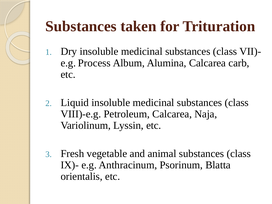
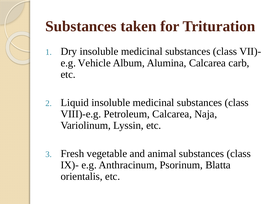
Process: Process -> Vehicle
